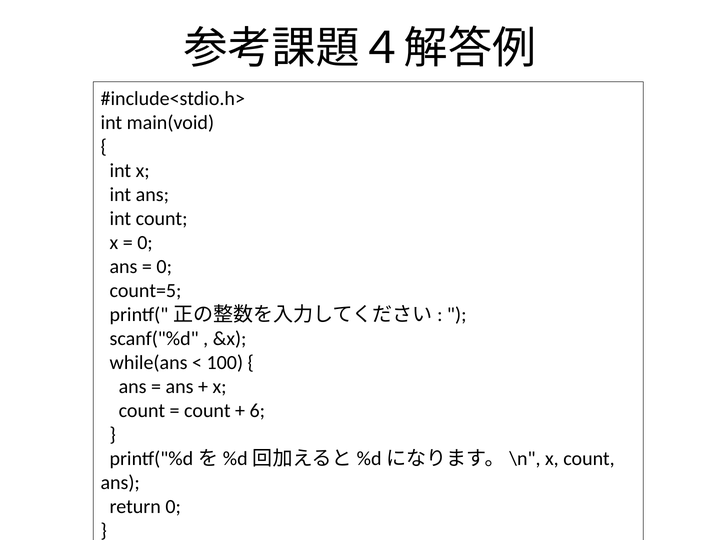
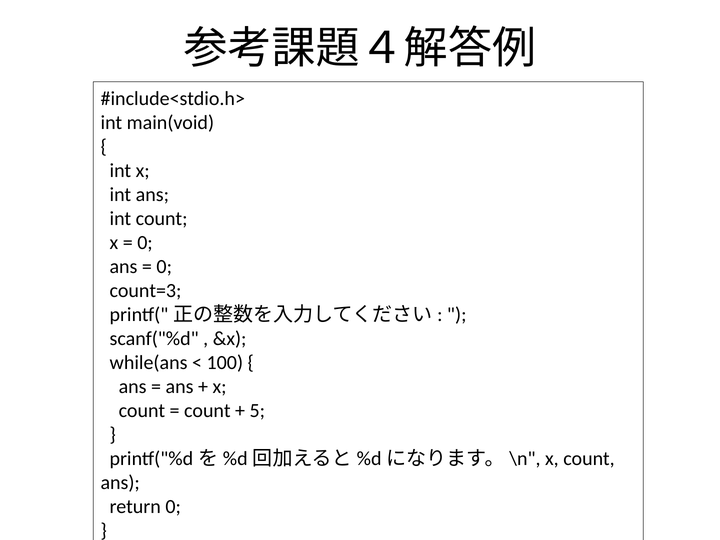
count=5: count=5 -> count=3
6: 6 -> 5
